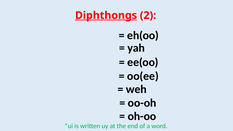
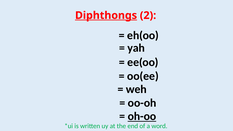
oh-oo underline: none -> present
